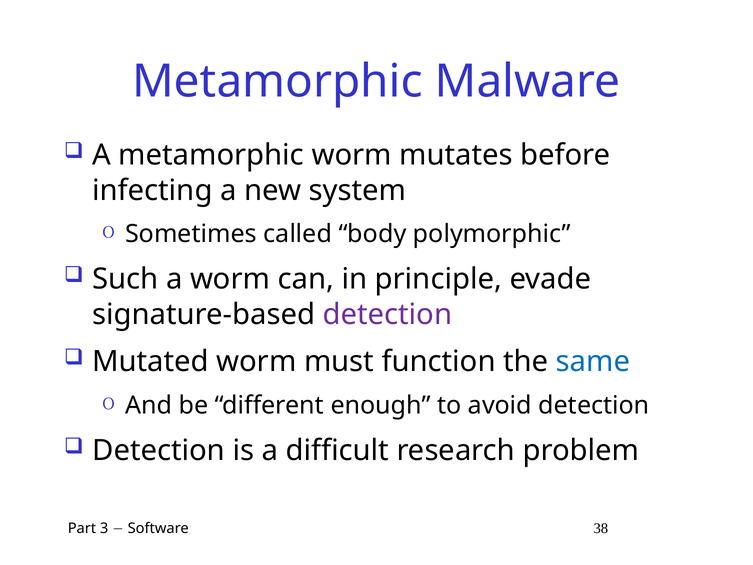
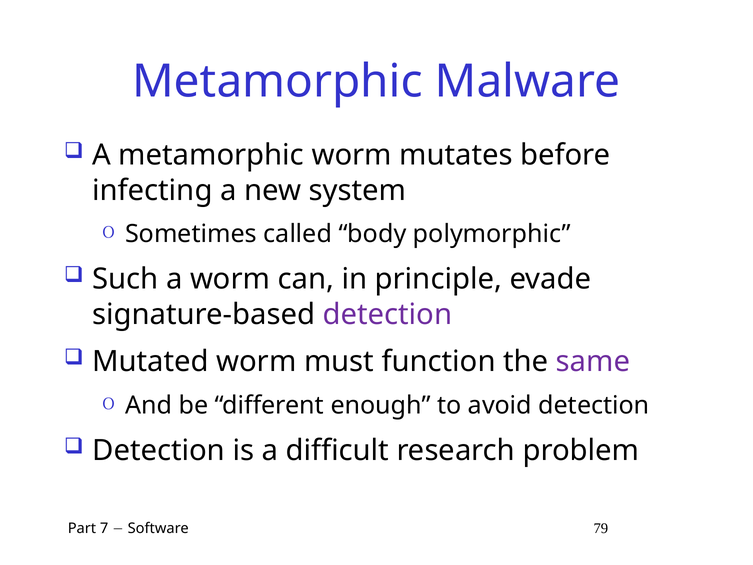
same colour: blue -> purple
3: 3 -> 7
38: 38 -> 79
